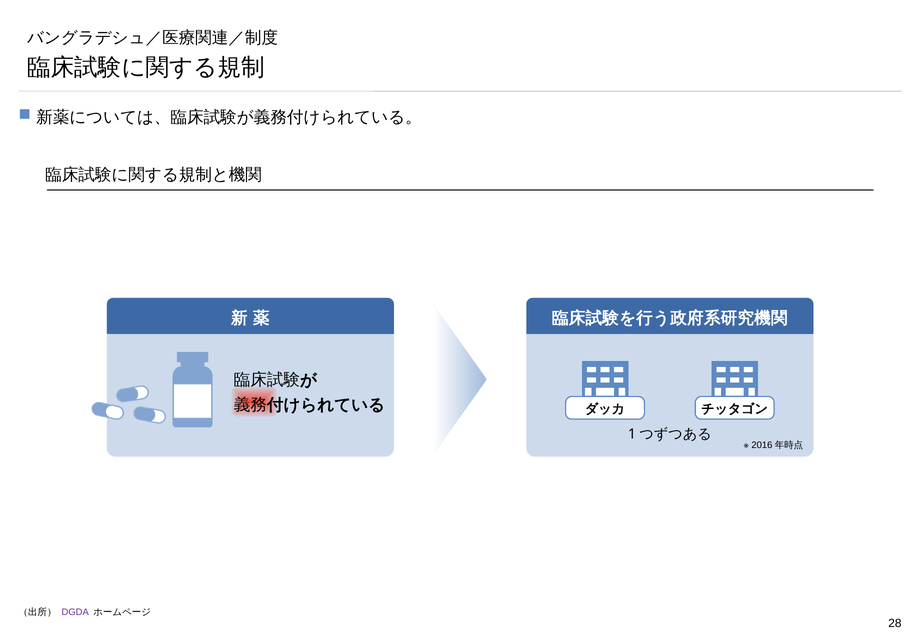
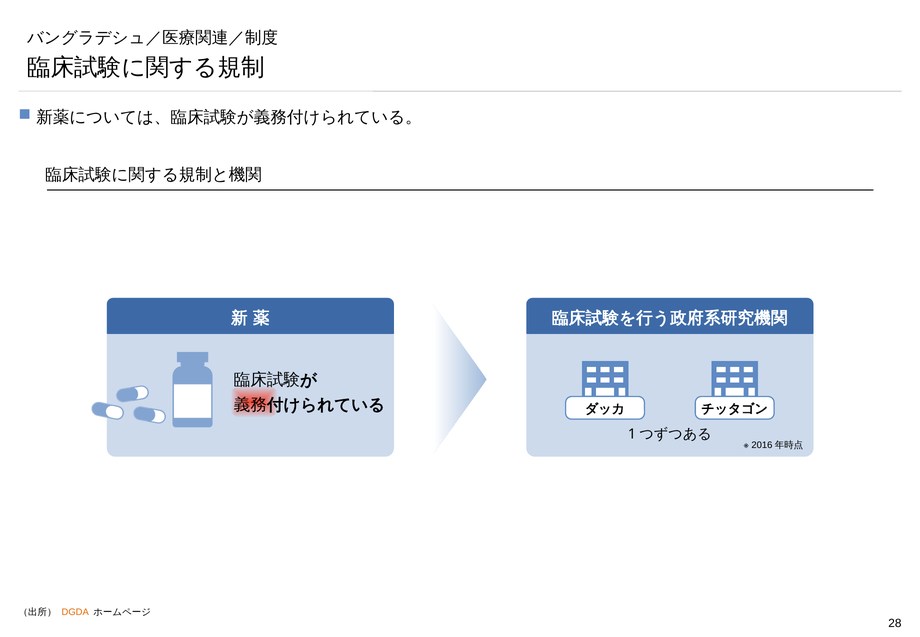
DGDA colour: purple -> orange
